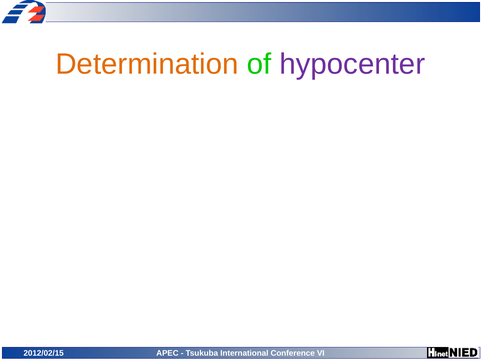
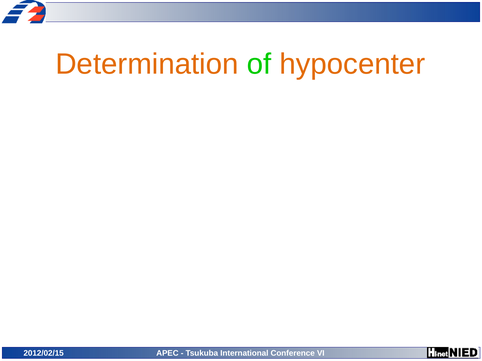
hypocenter colour: purple -> orange
